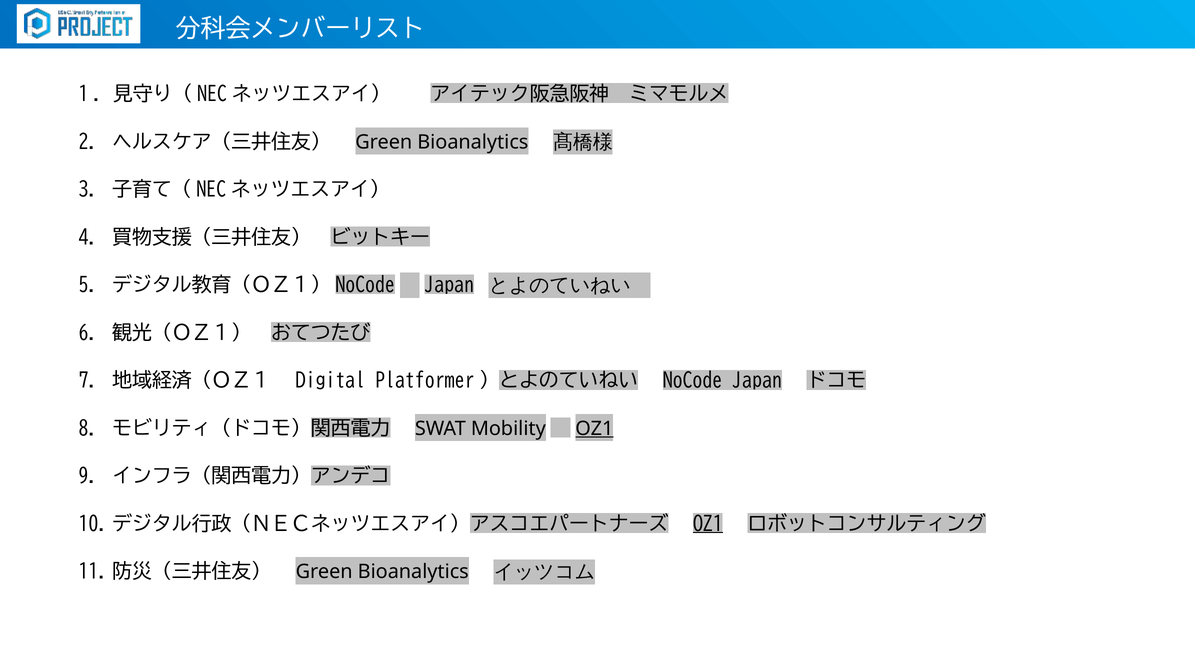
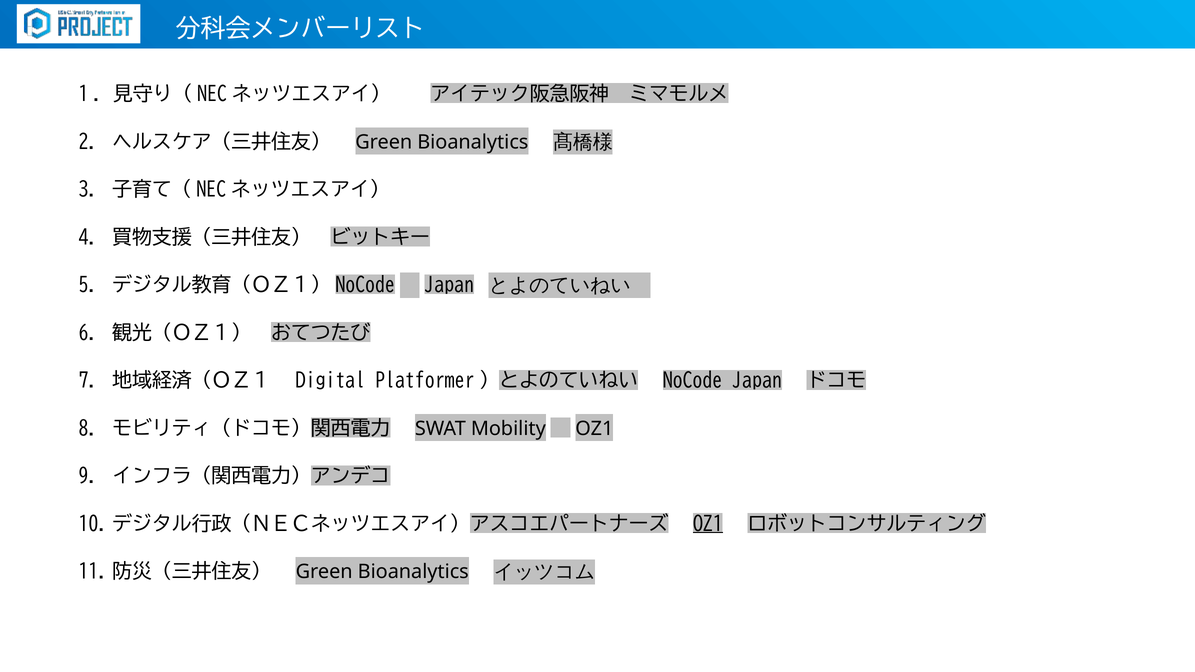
OZ1 at (594, 429) underline: present -> none
